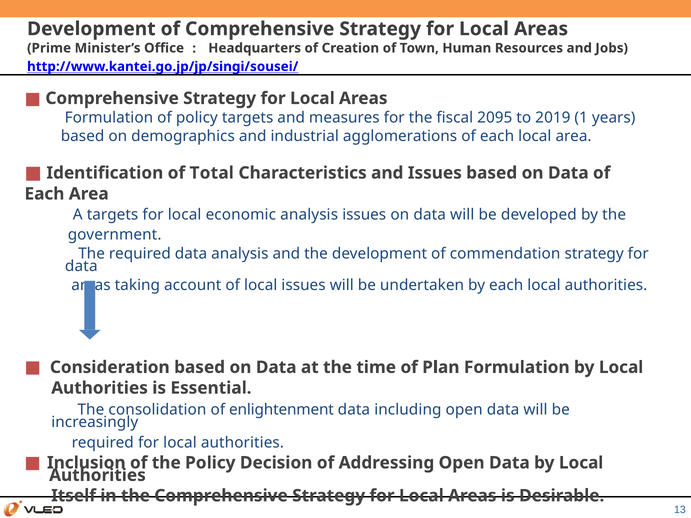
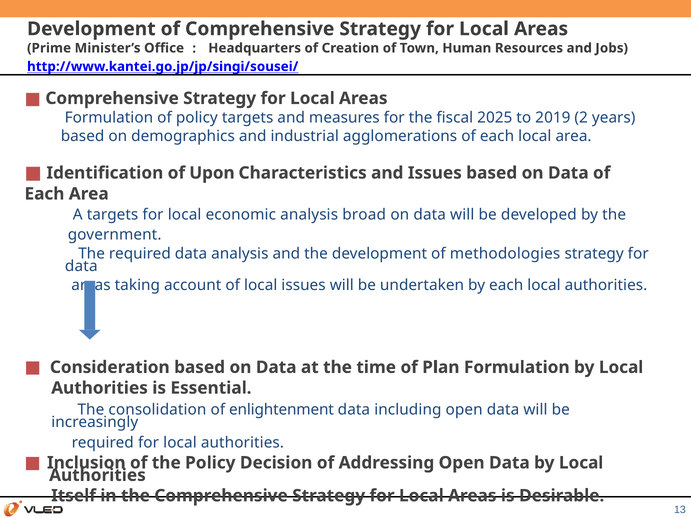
2095: 2095 -> 2025
1: 1 -> 2
Total: Total -> Upon
analysis issues: issues -> broad
commendation: commendation -> methodologies
